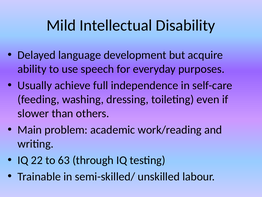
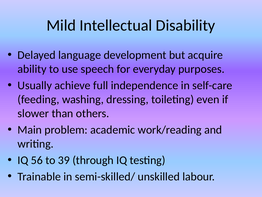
22: 22 -> 56
63: 63 -> 39
